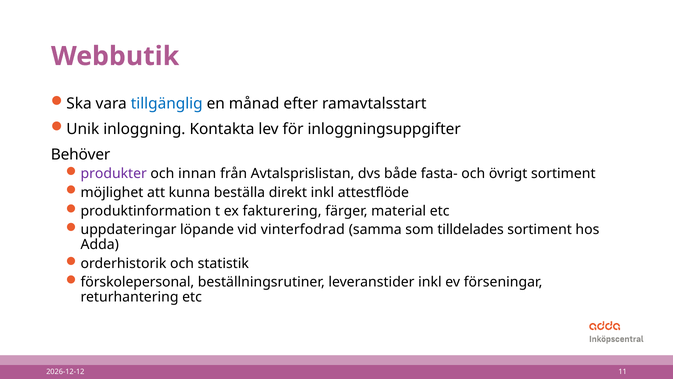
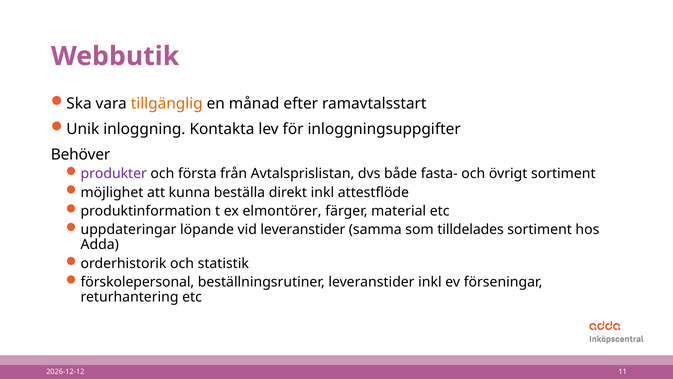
tillgänglig colour: blue -> orange
innan: innan -> första
fakturering: fakturering -> elmontörer
vid vinterfodrad: vinterfodrad -> leveranstider
